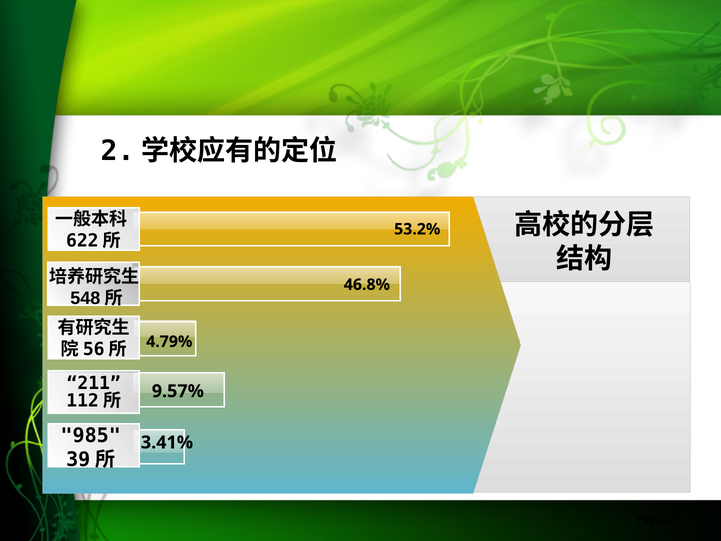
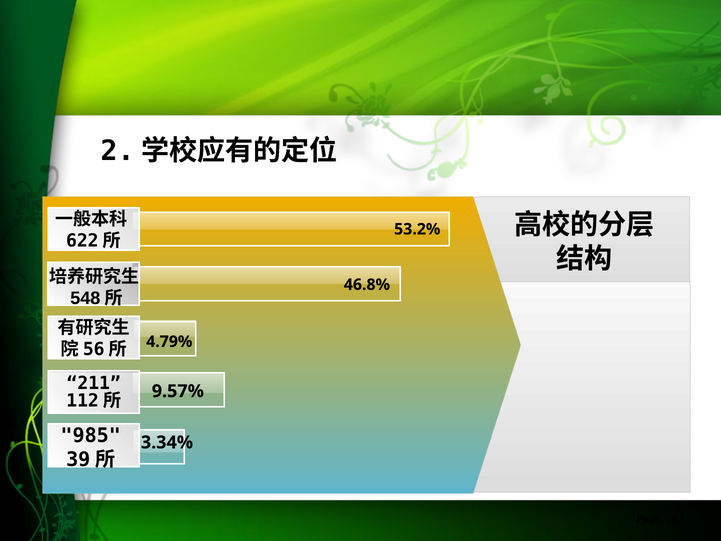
3.41%: 3.41% -> 3.34%
